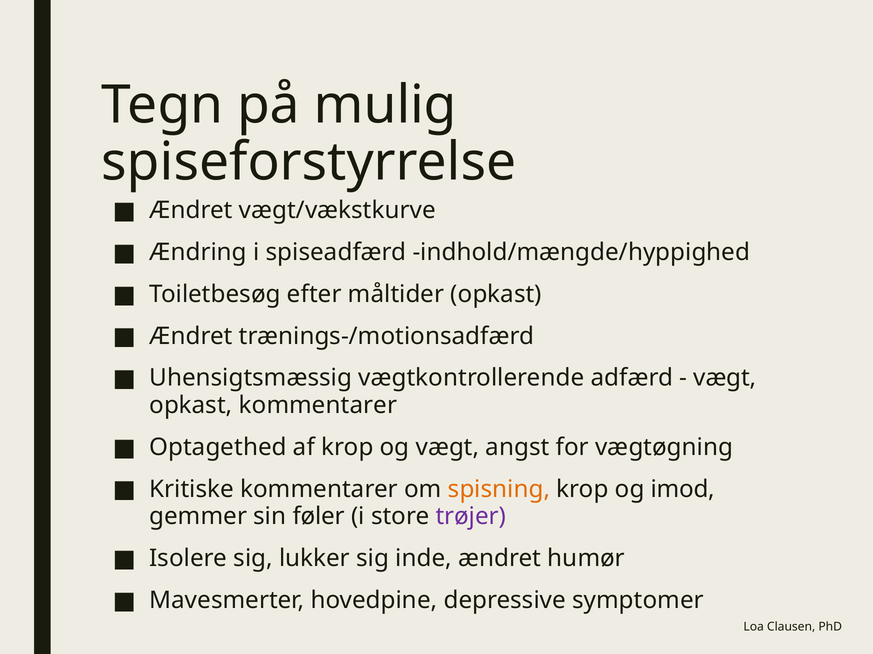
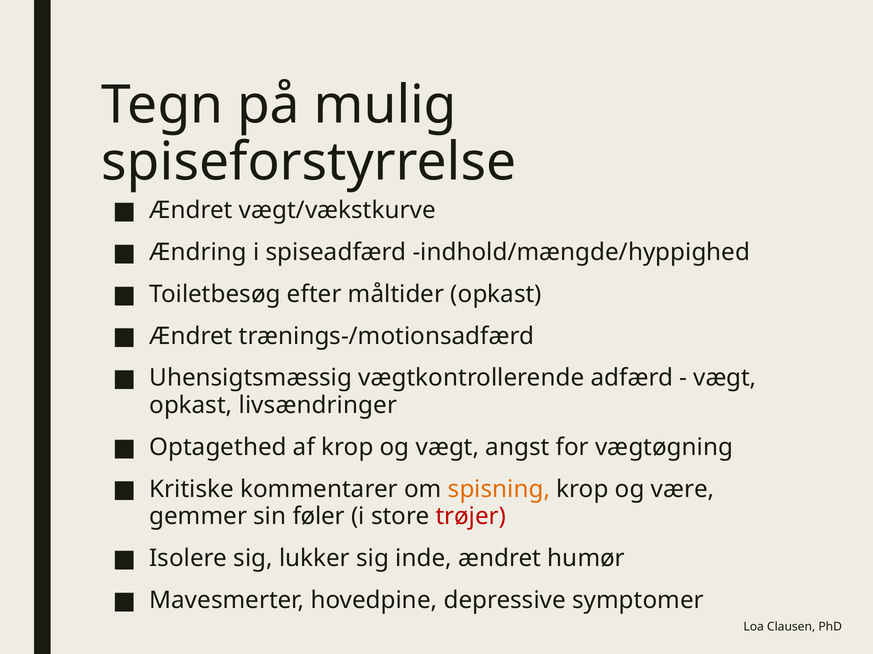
opkast kommentarer: kommentarer -> livsændringer
imod: imod -> være
trøjer colour: purple -> red
